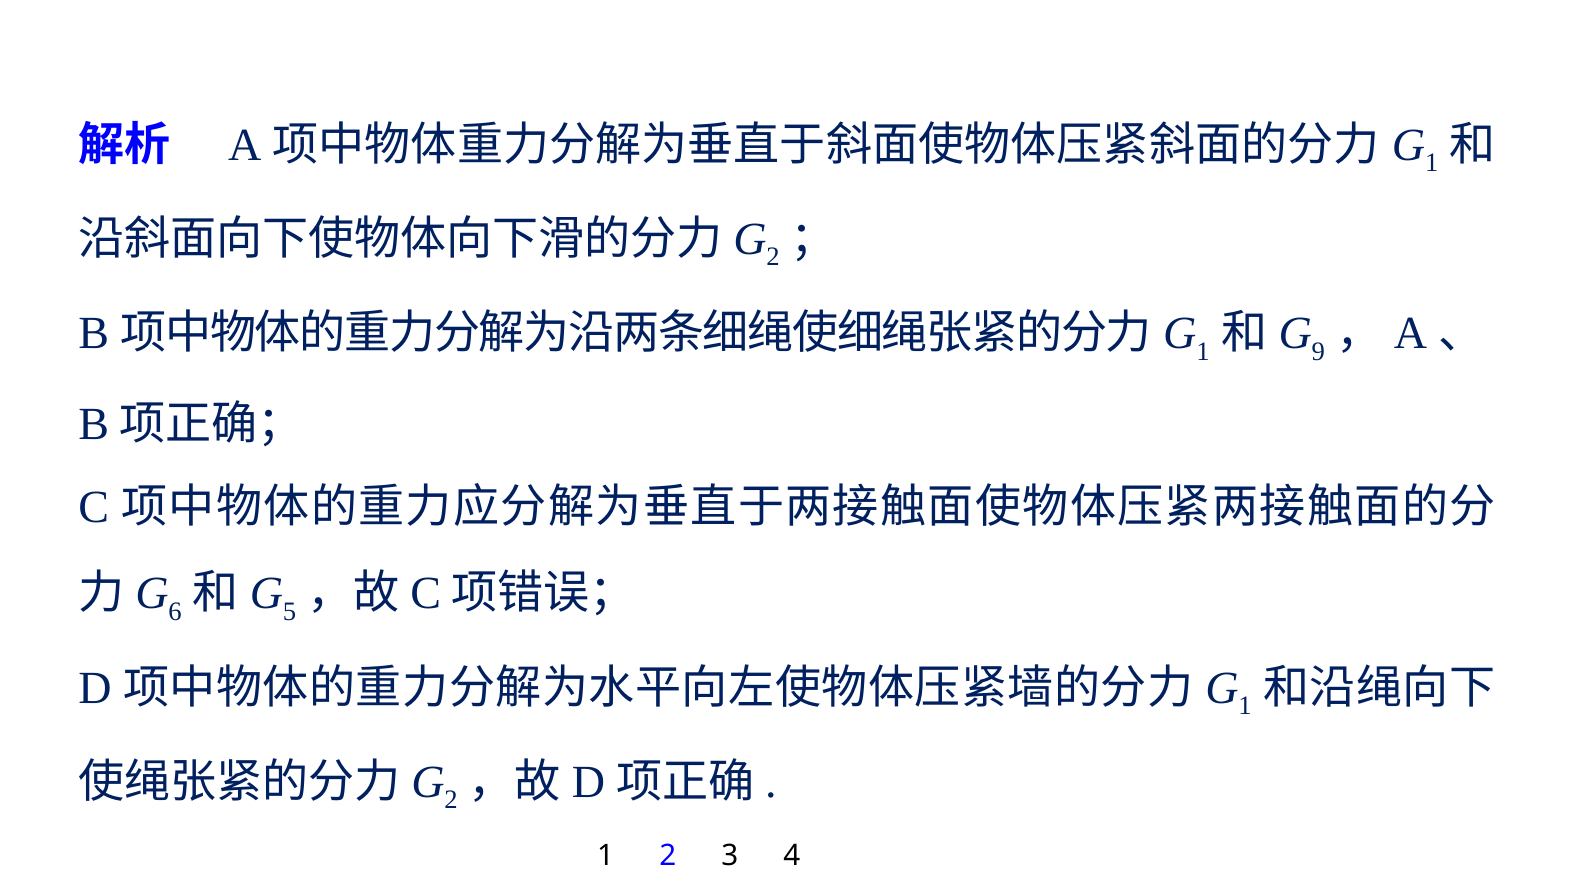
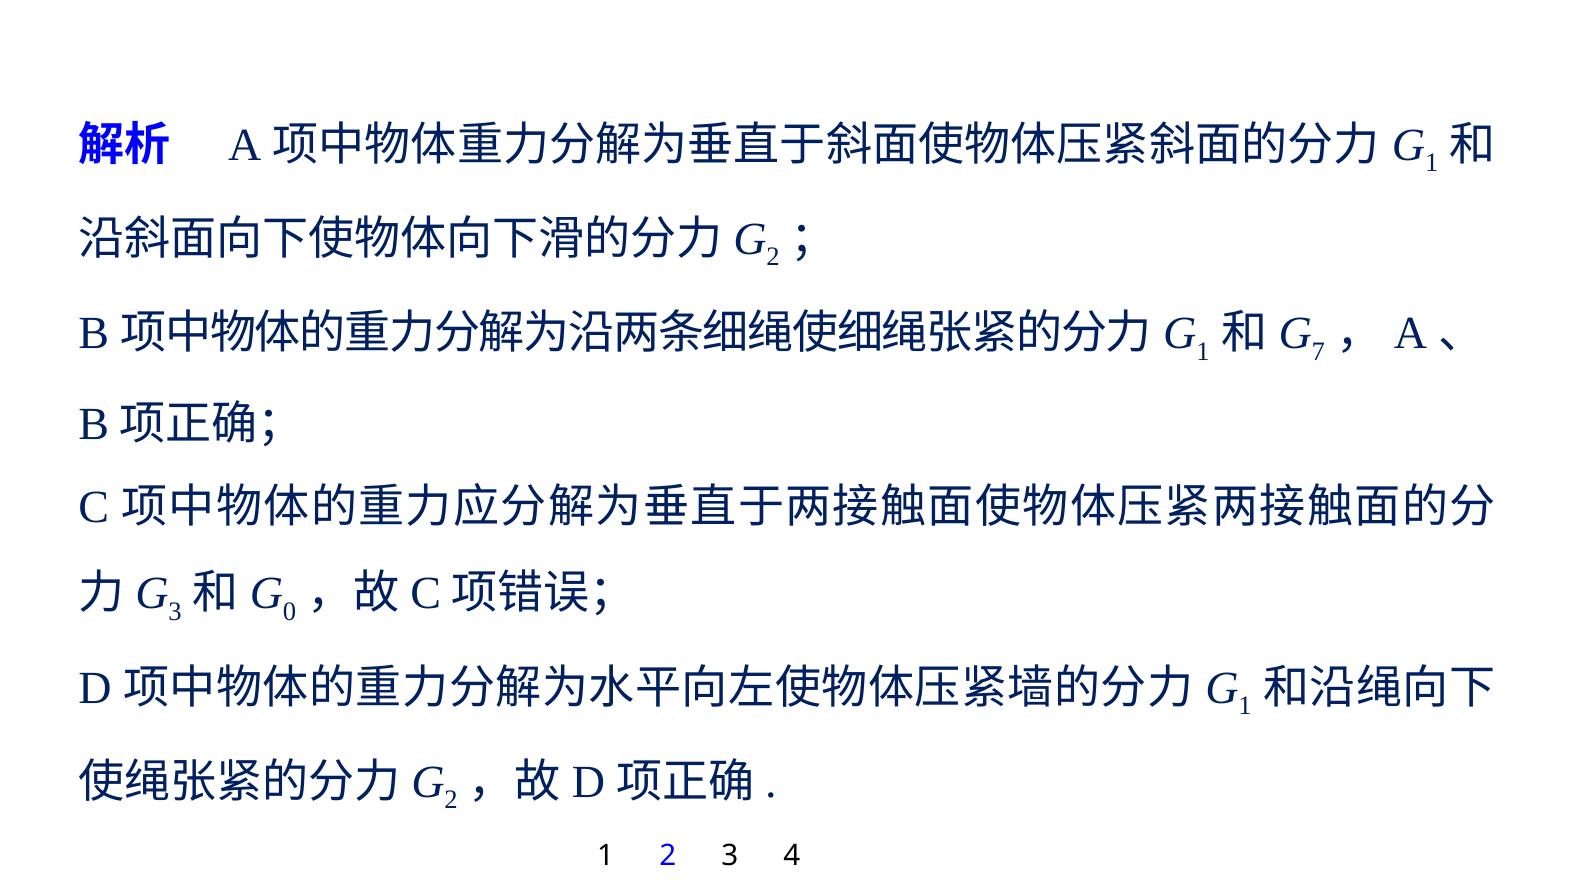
9: 9 -> 7
6 at (175, 612): 6 -> 3
5: 5 -> 0
